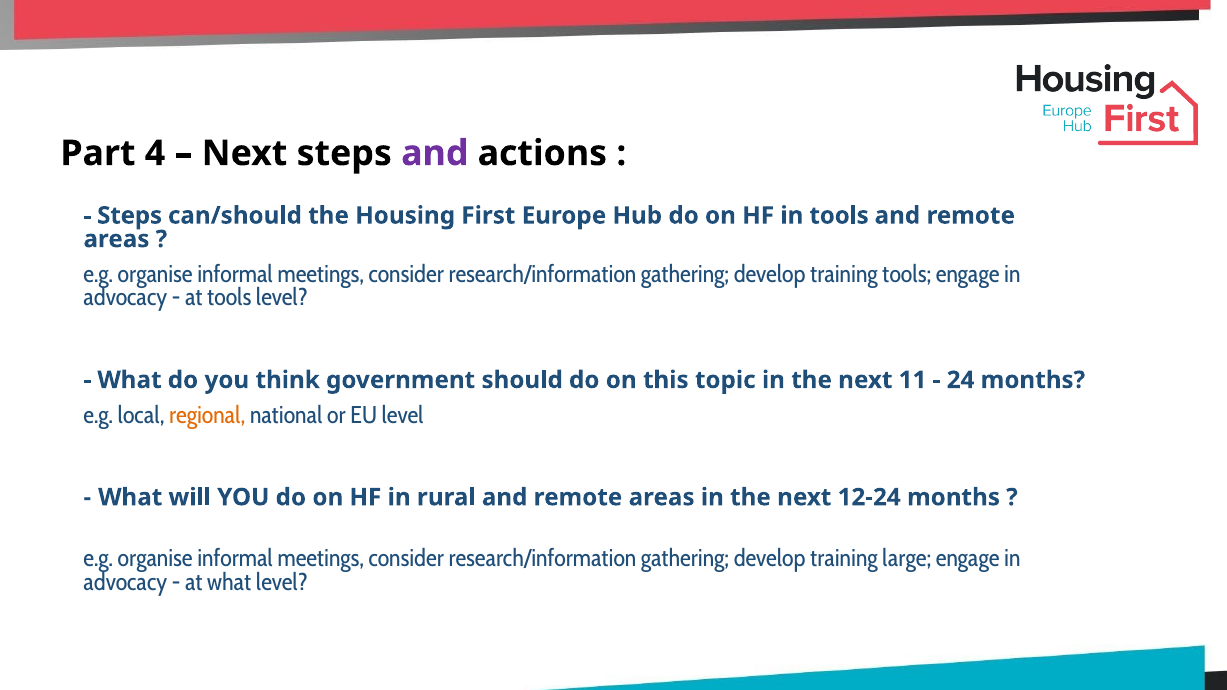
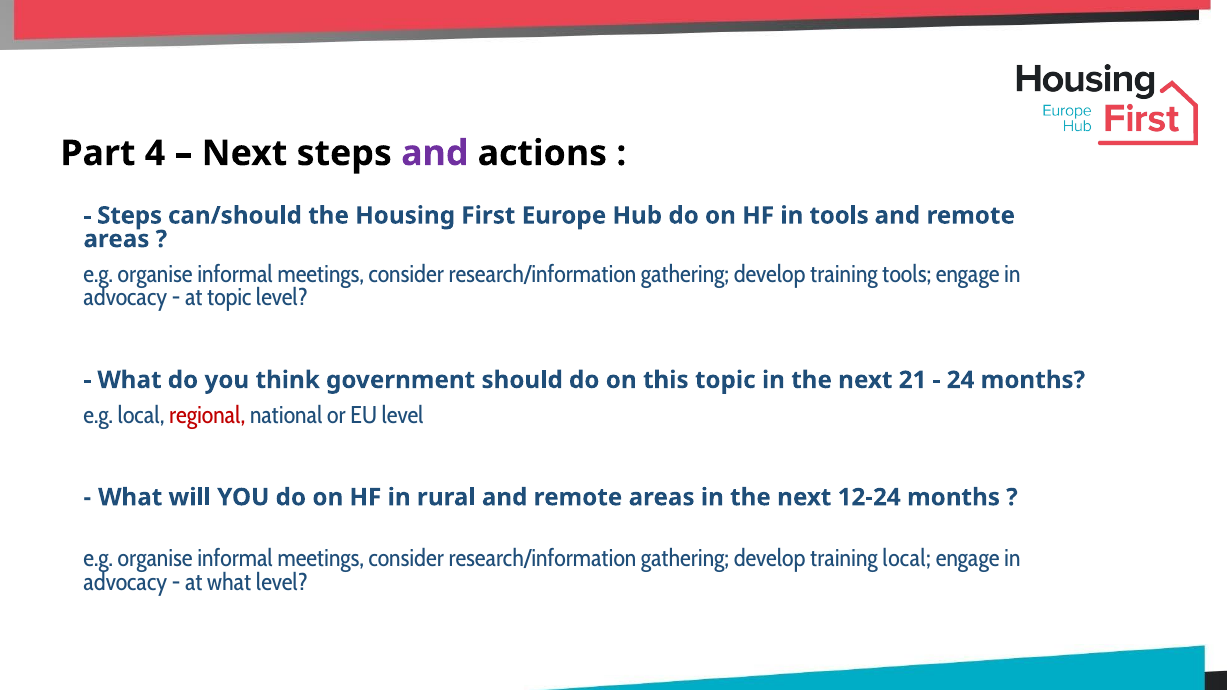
at tools: tools -> topic
11: 11 -> 21
regional colour: orange -> red
training large: large -> local
